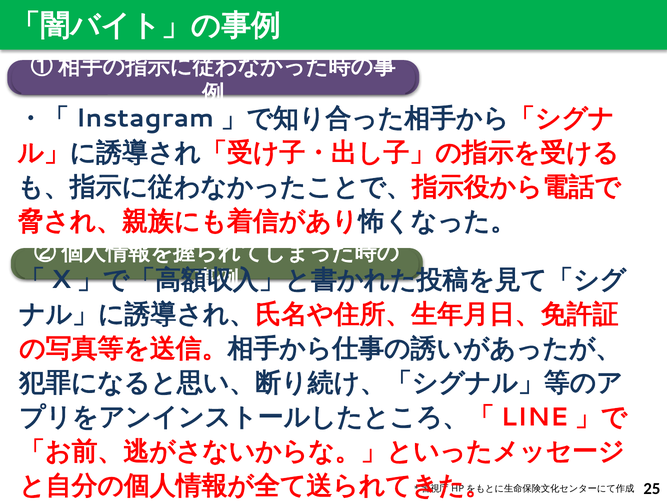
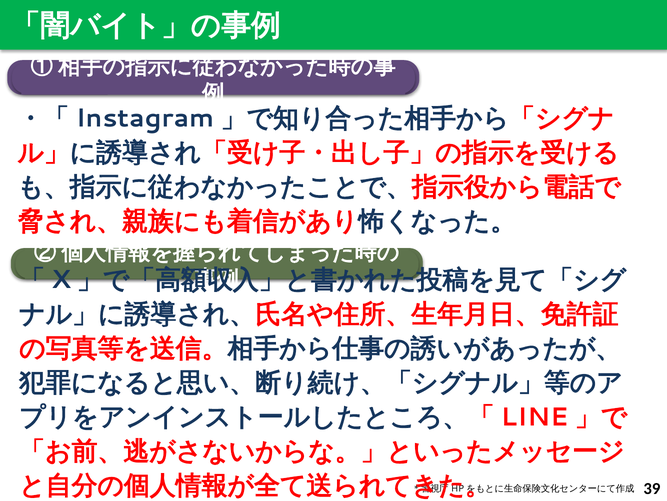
25: 25 -> 39
